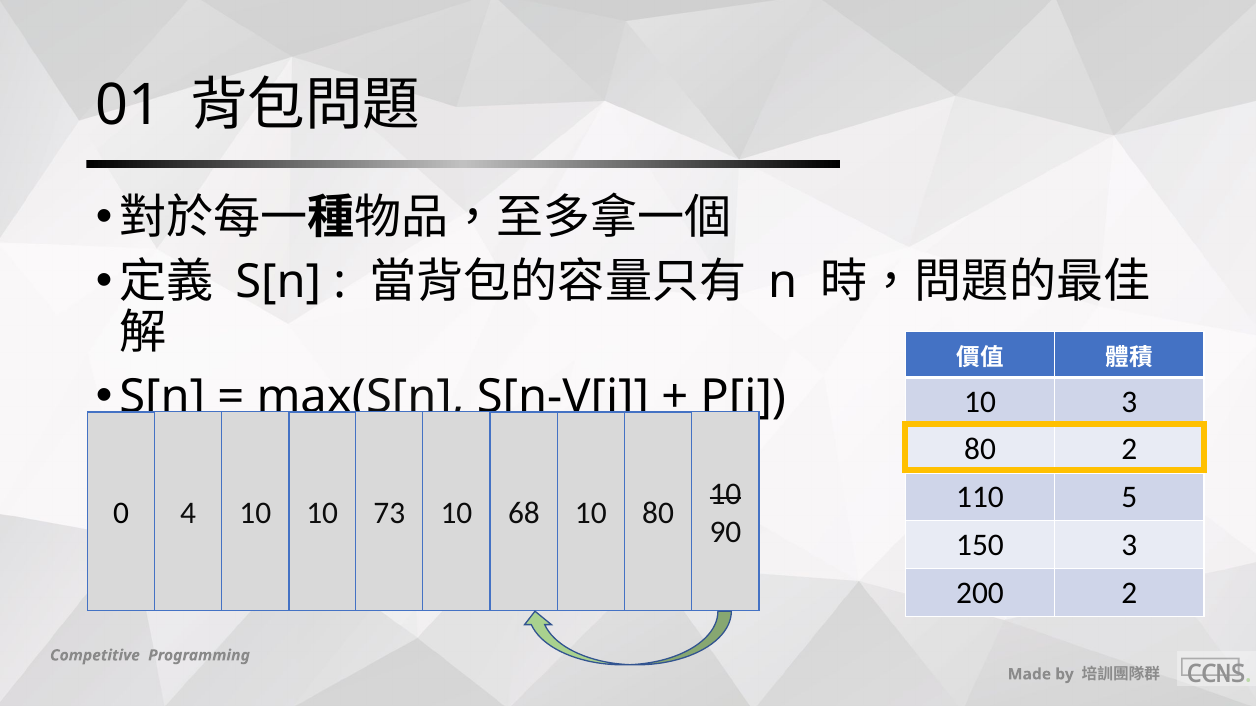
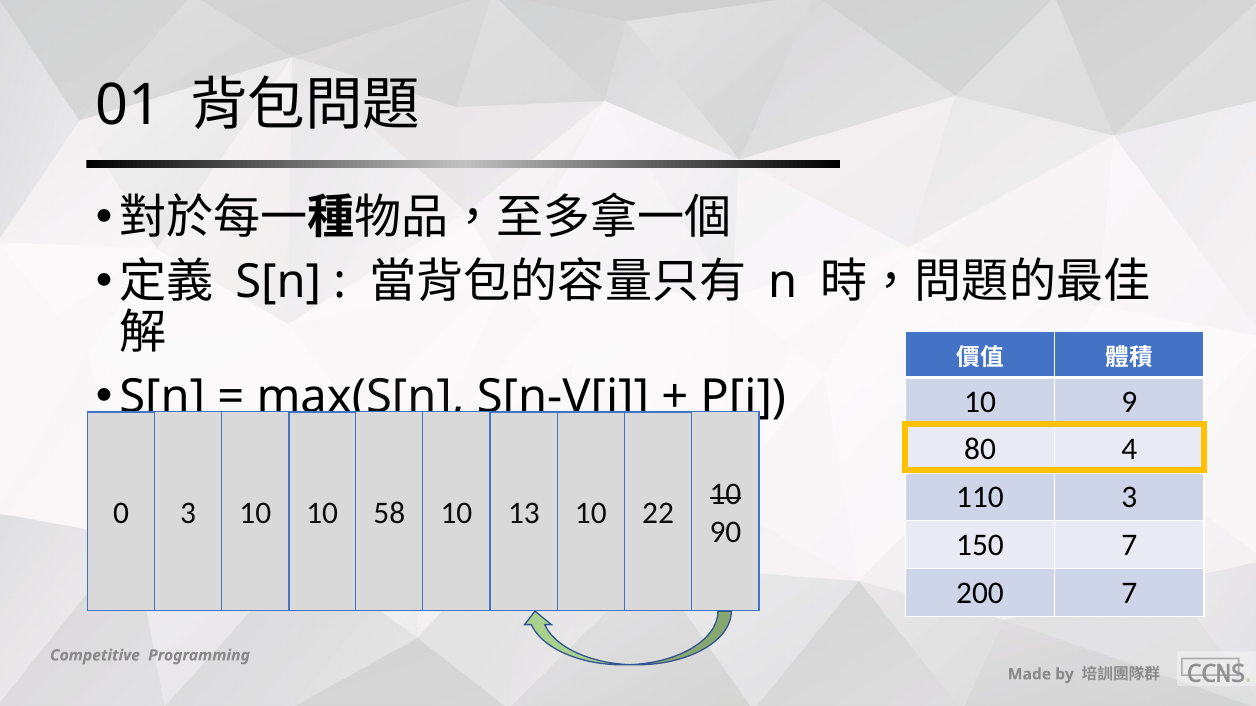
10 3: 3 -> 9
80 2: 2 -> 4
110 5: 5 -> 3
0 4: 4 -> 3
73: 73 -> 58
68: 68 -> 13
10 80: 80 -> 22
150 3: 3 -> 7
200 2: 2 -> 7
